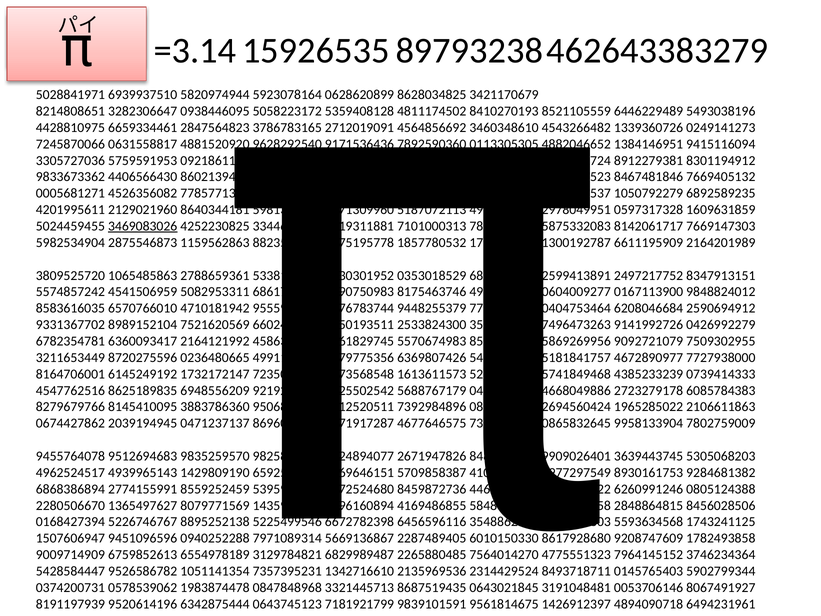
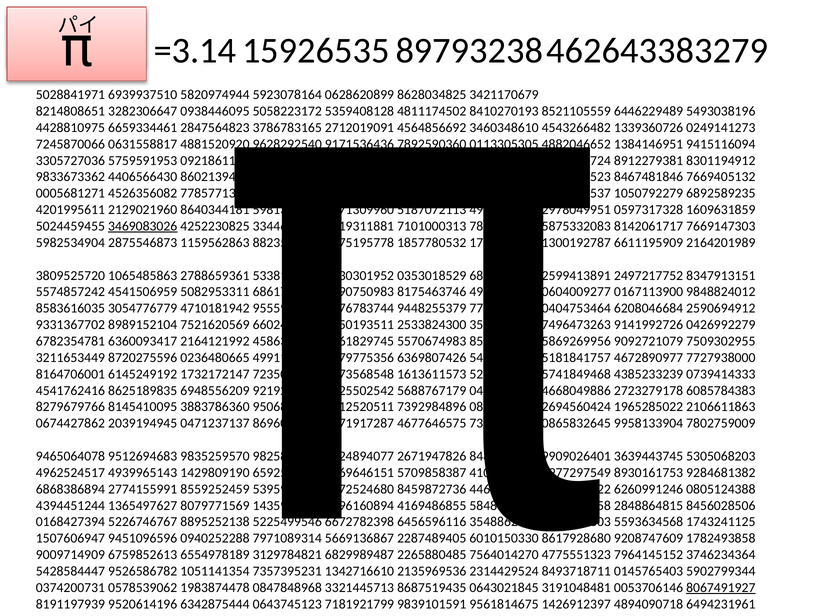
6570766010: 6570766010 -> 3054776779
4547762516: 4547762516 -> 4541762416
9455764078: 9455764078 -> 9465064078
2280506670: 2280506670 -> 4394451244
8067491927 underline: none -> present
